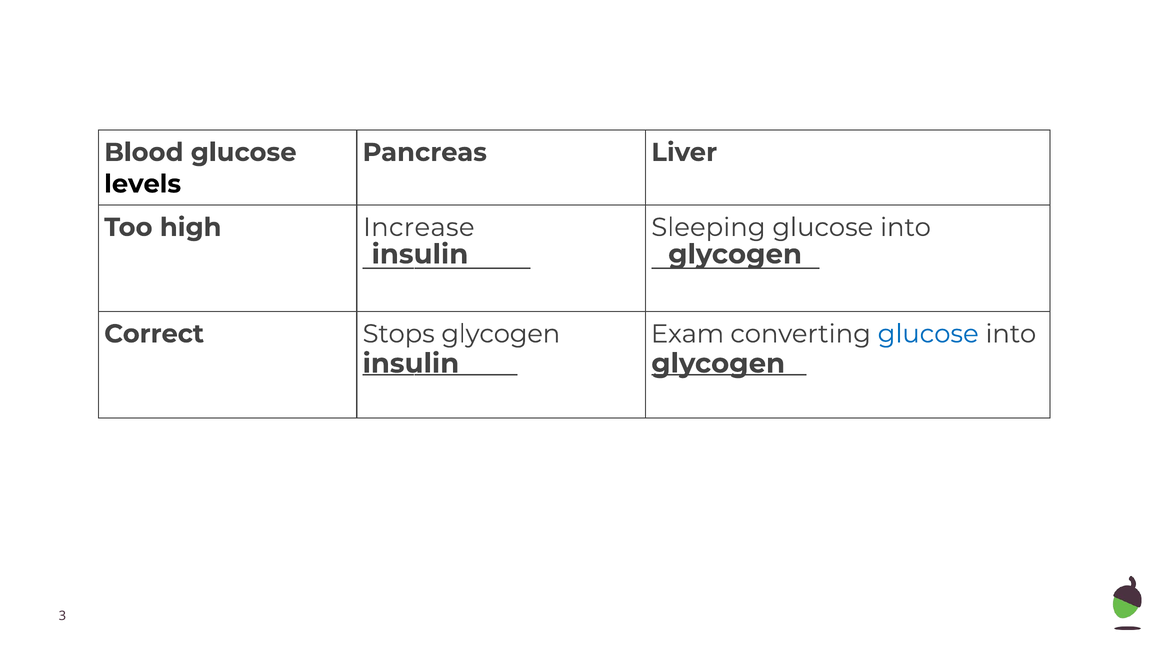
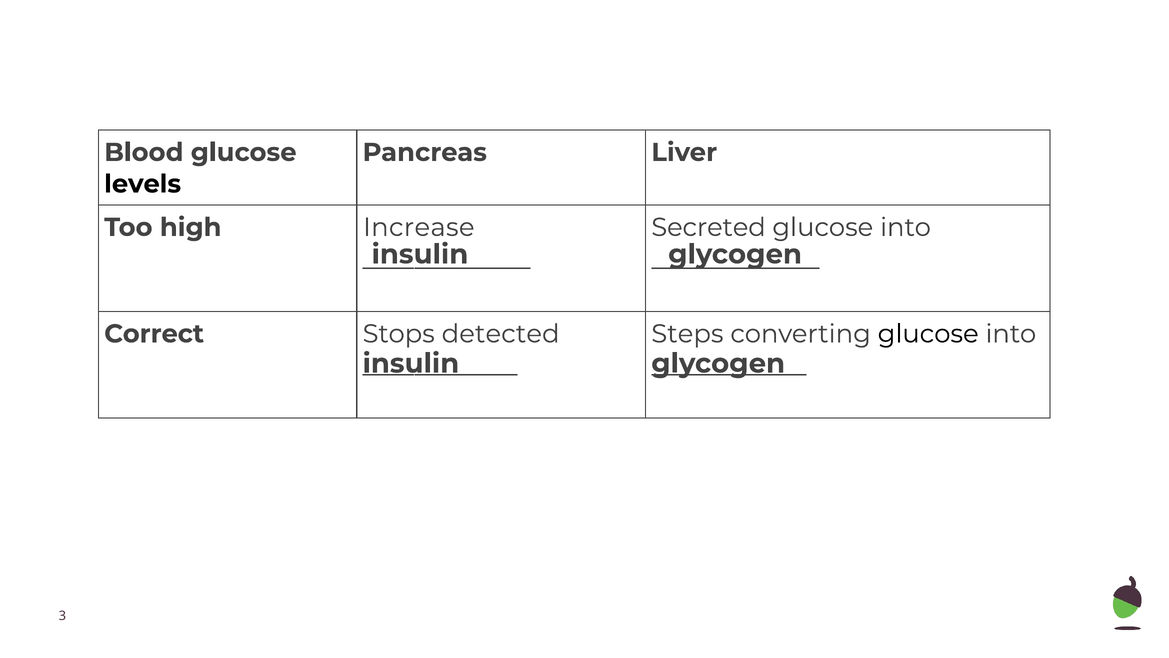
Sleeping: Sleeping -> Secreted
Stops glycogen: glycogen -> detected
Exam: Exam -> Steps
glucose at (928, 334) colour: blue -> black
